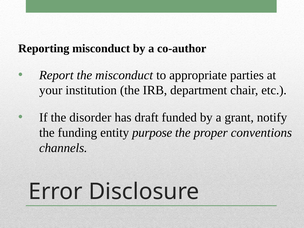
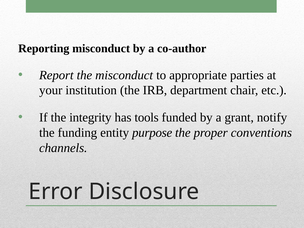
disorder: disorder -> integrity
draft: draft -> tools
